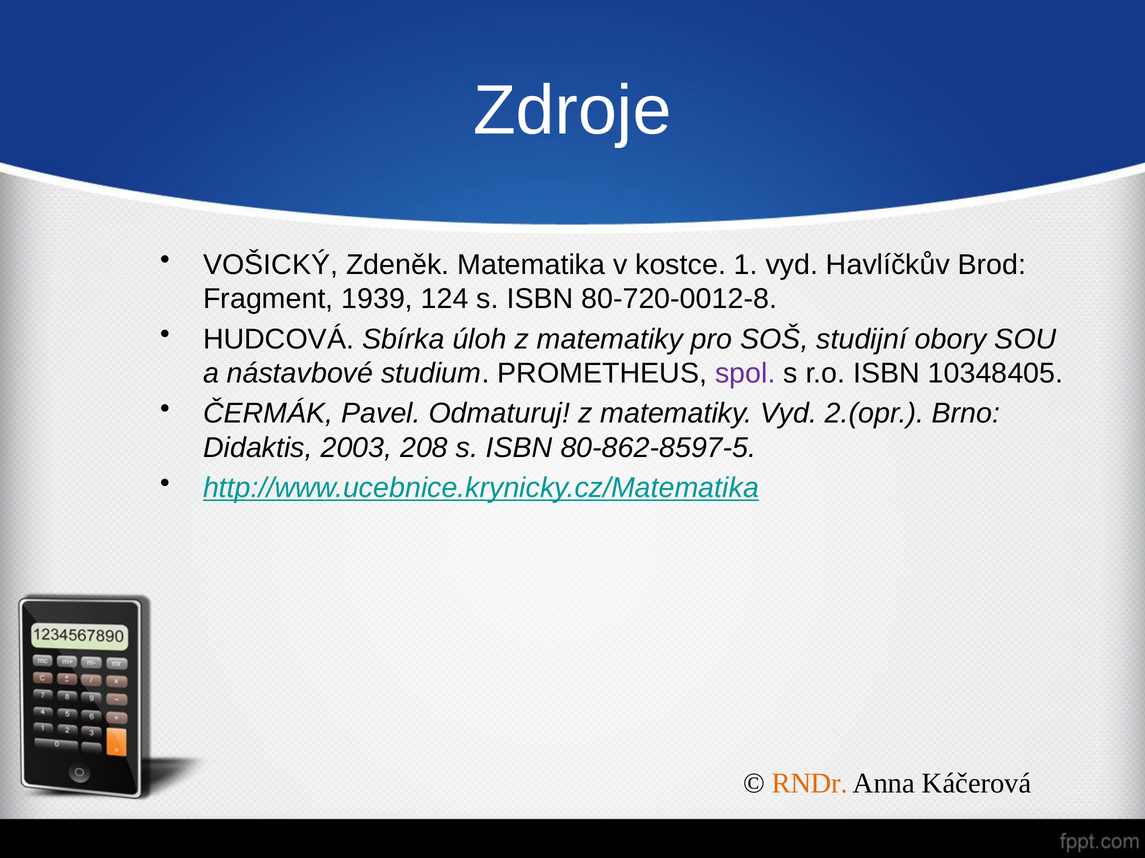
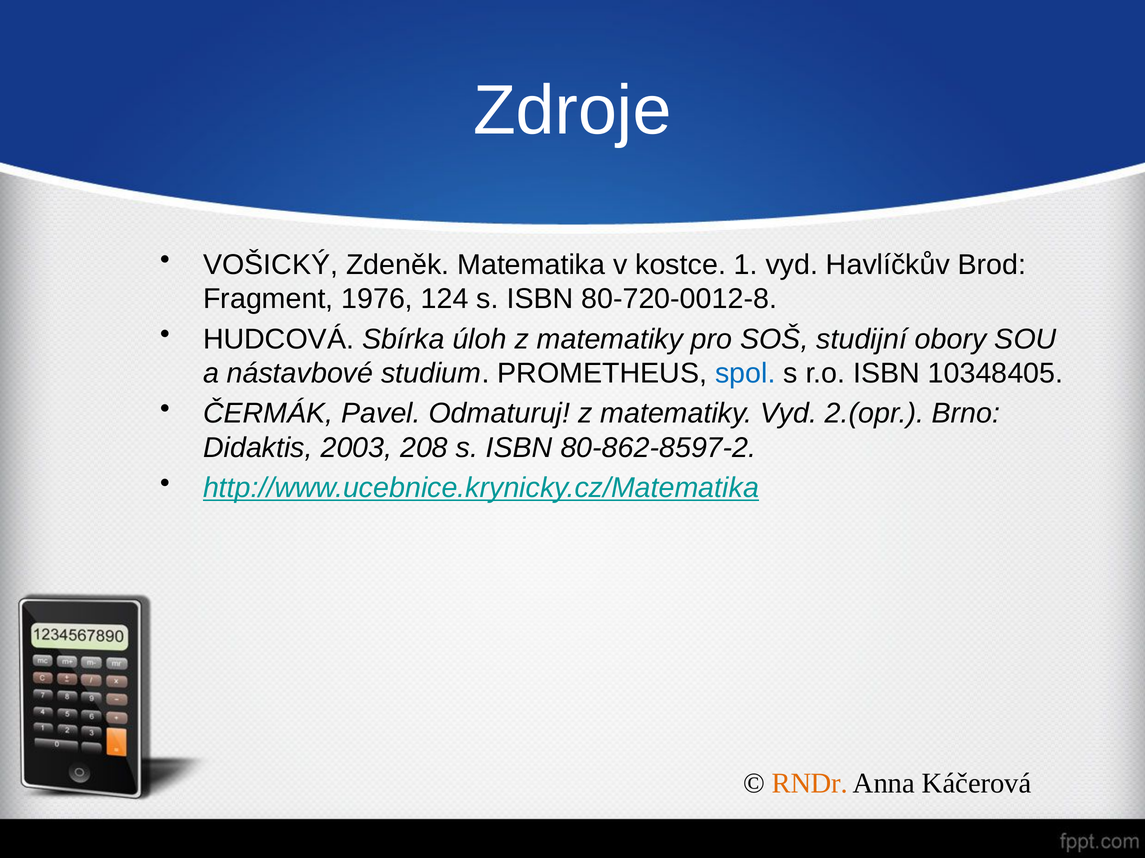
1939: 1939 -> 1976
spol colour: purple -> blue
80-862-8597-5: 80-862-8597-5 -> 80-862-8597-2
